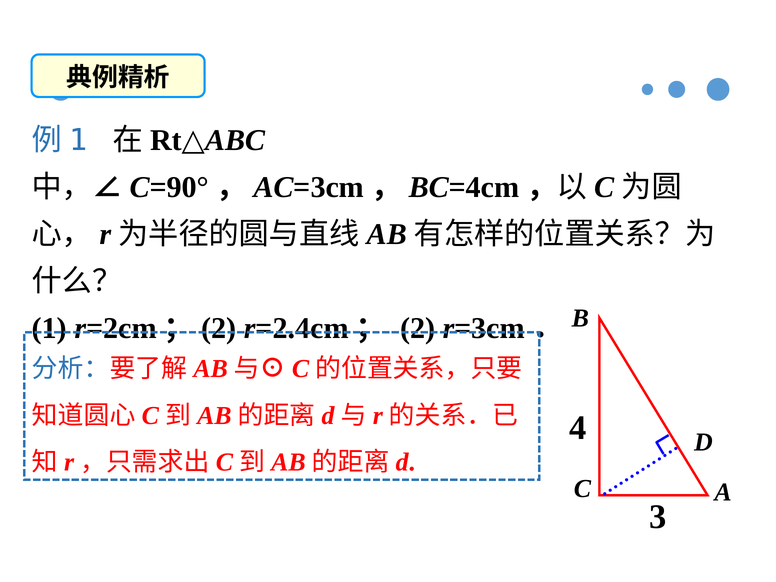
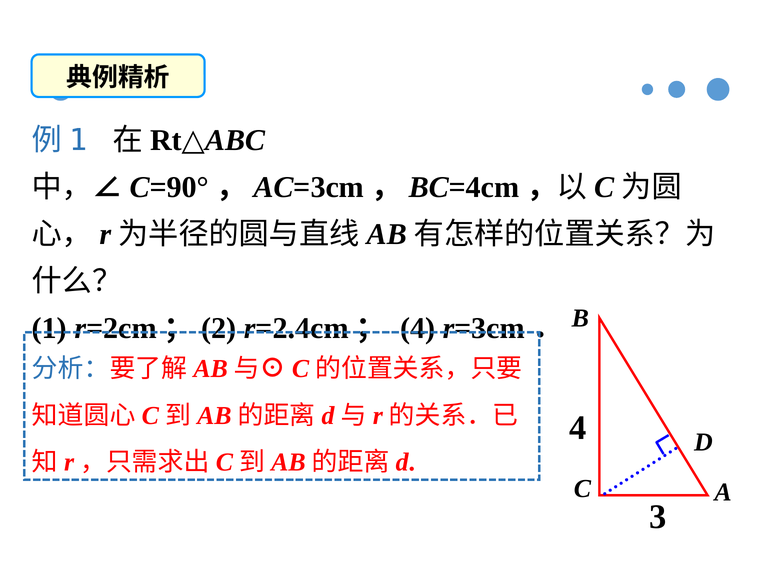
2 at (418, 328): 2 -> 4
